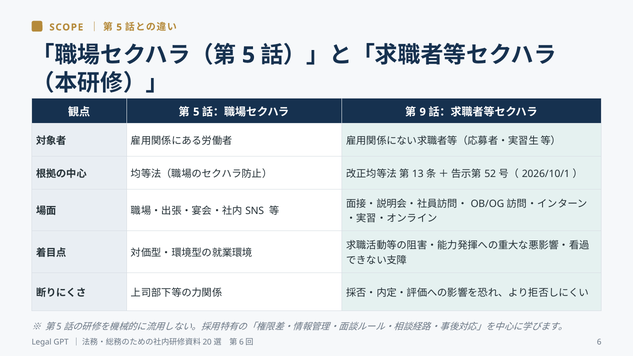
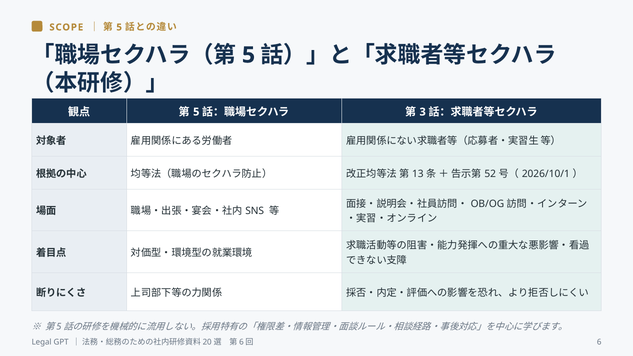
9: 9 -> 3
